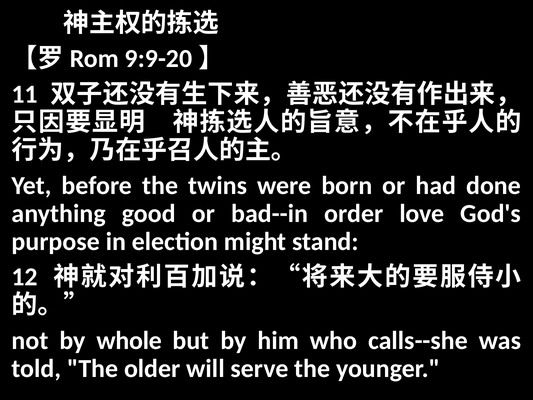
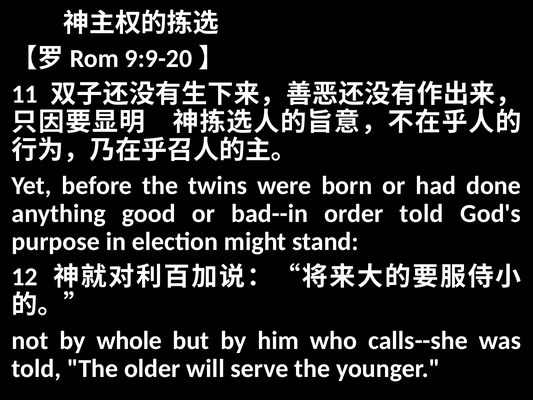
order love: love -> told
